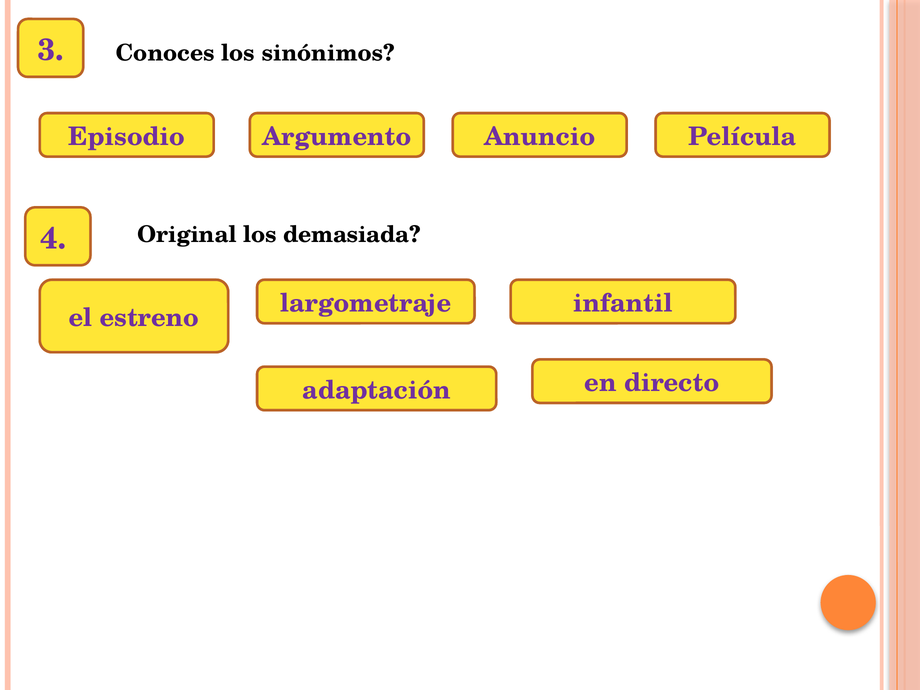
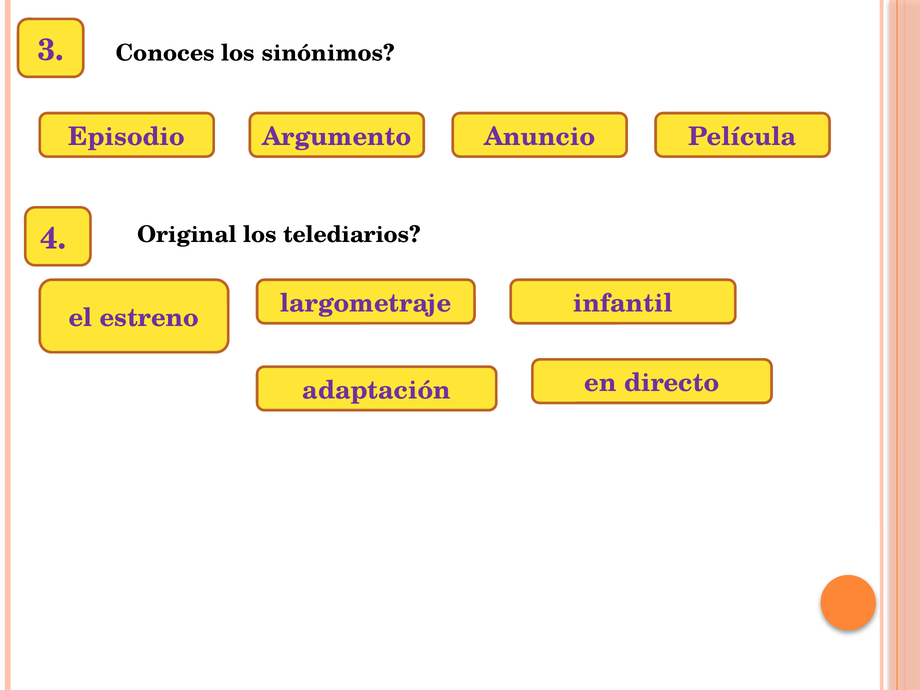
demasiada: demasiada -> telediarios
